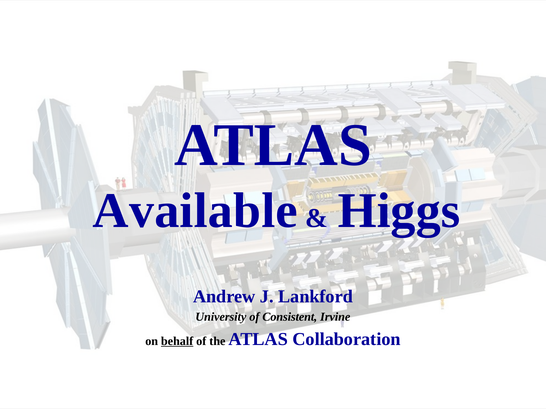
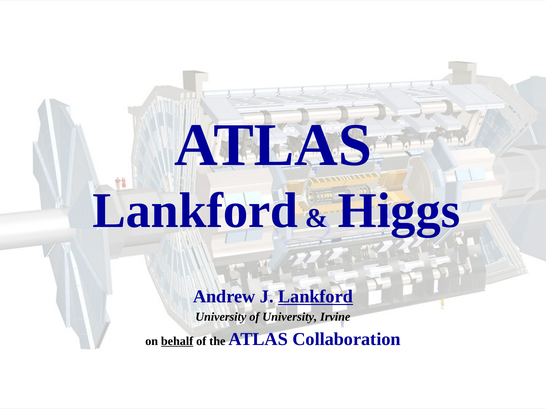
Available at (195, 211): Available -> Lankford
Lankford at (316, 297) underline: none -> present
of Consistent: Consistent -> University
